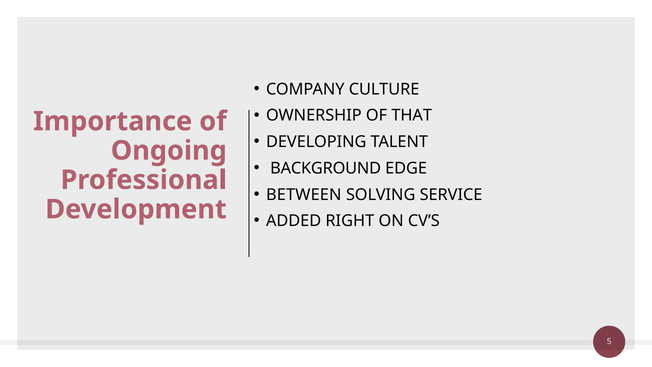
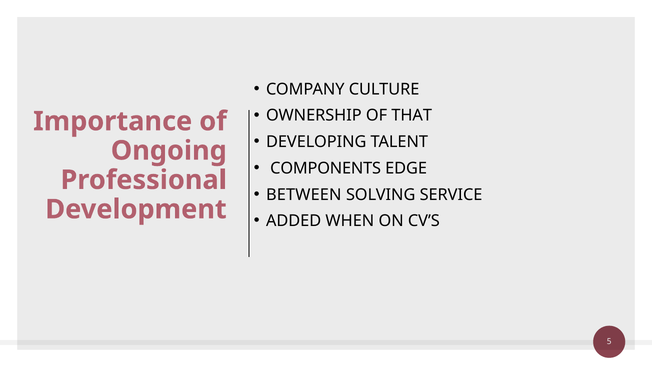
BACKGROUND: BACKGROUND -> COMPONENTS
RIGHT: RIGHT -> WHEN
